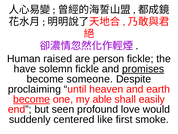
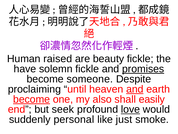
person: person -> beauty
and at (135, 89) underline: none -> present
able: able -> also
seen: seen -> seek
love underline: none -> present
centered: centered -> personal
first: first -> just
